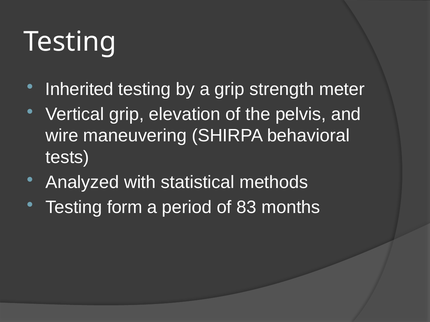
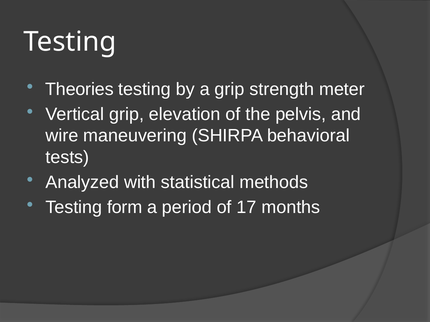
Inherited: Inherited -> Theories
83: 83 -> 17
